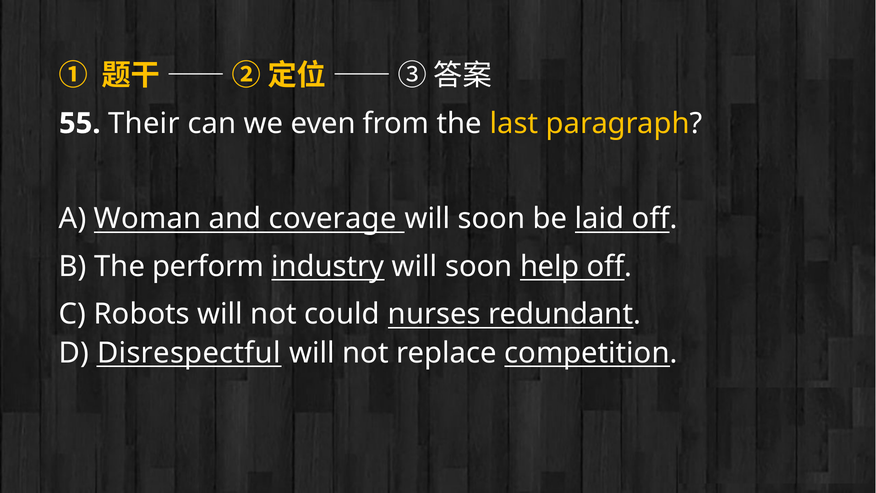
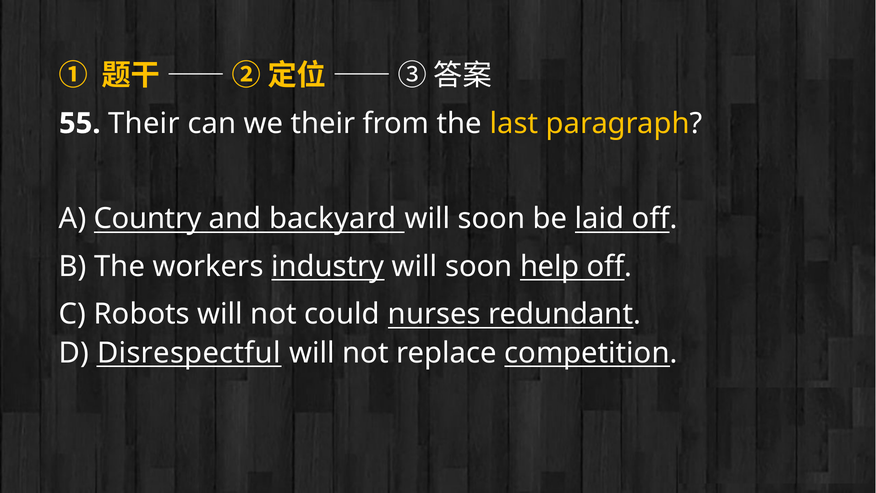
we even: even -> their
Woman: Woman -> Country
coverage: coverage -> backyard
perform: perform -> workers
